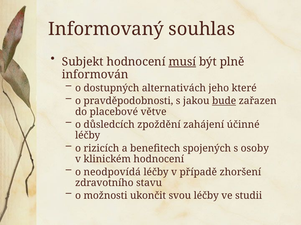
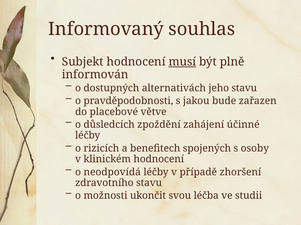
jeho které: které -> stavu
bude underline: present -> none
svou léčby: léčby -> léčba
